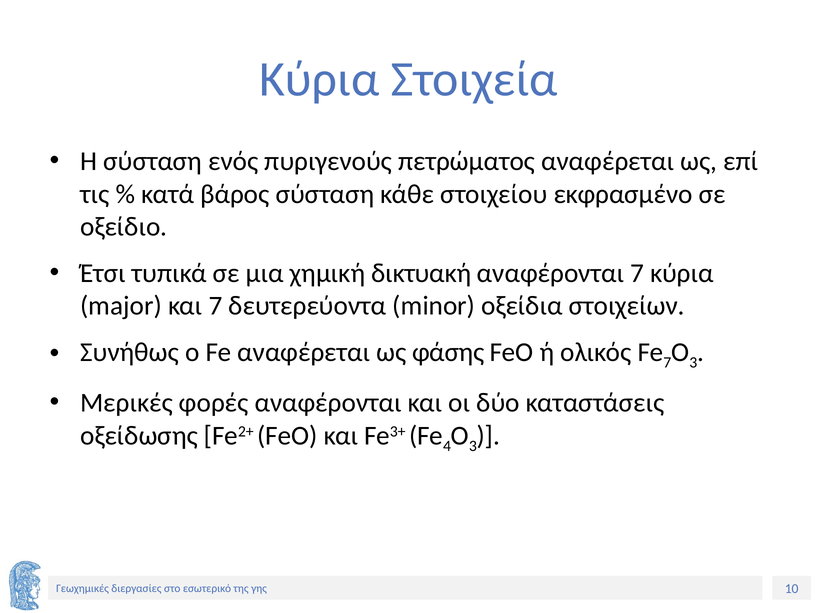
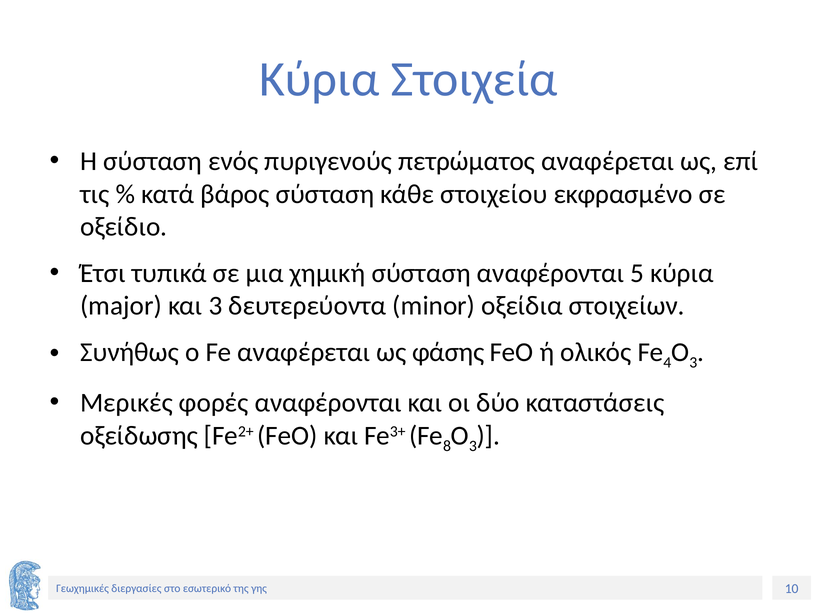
χημική δικτυακή: δικτυακή -> σύσταση
αναφέρονται 7: 7 -> 5
και 7: 7 -> 3
Fe 7: 7 -> 4
4: 4 -> 8
